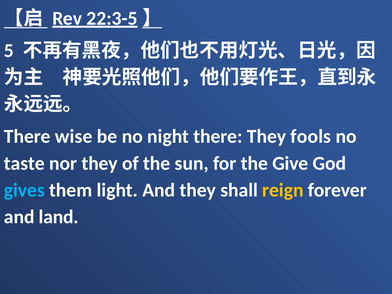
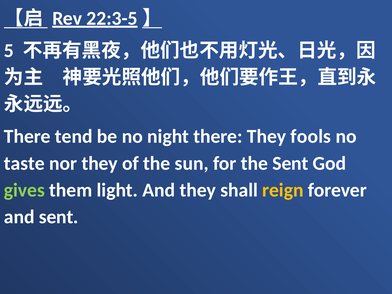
wise: wise -> tend
the Give: Give -> Sent
gives colour: light blue -> light green
and land: land -> sent
